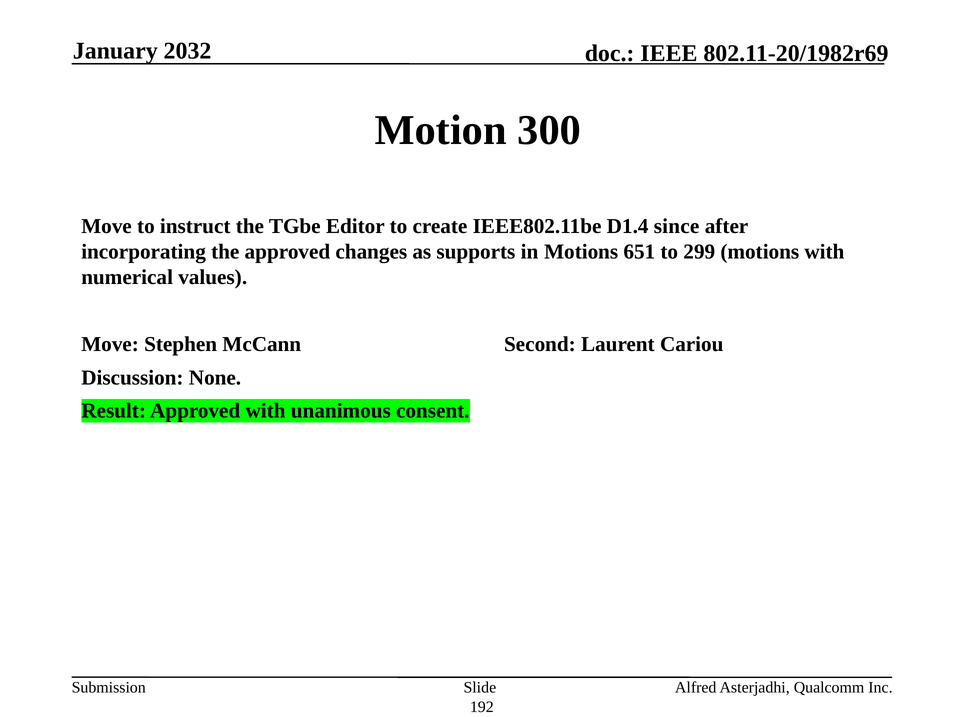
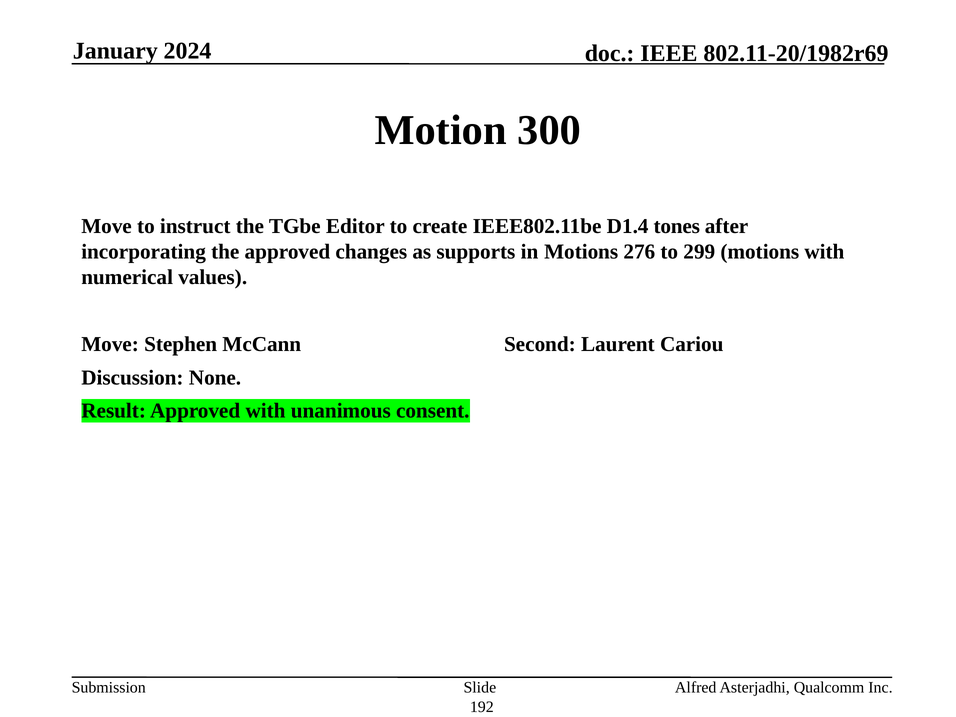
2032: 2032 -> 2024
since: since -> tones
651: 651 -> 276
